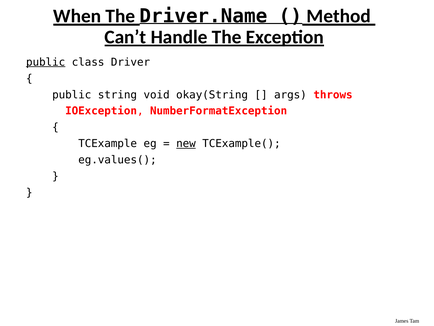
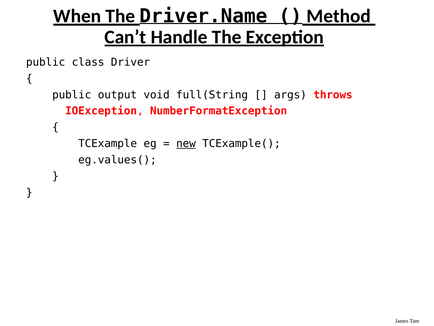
public at (46, 62) underline: present -> none
string: string -> output
okay(String: okay(String -> full(String
